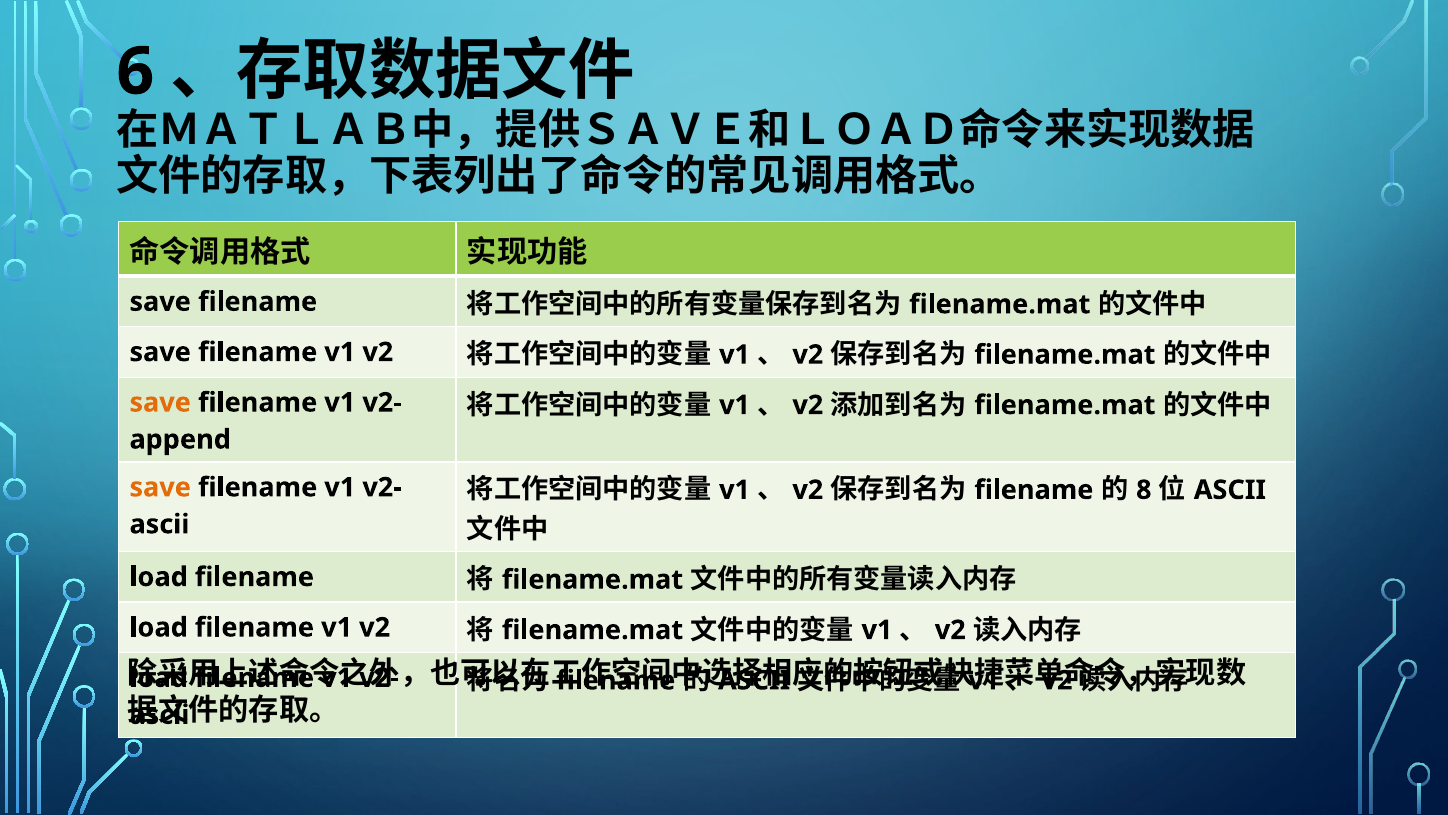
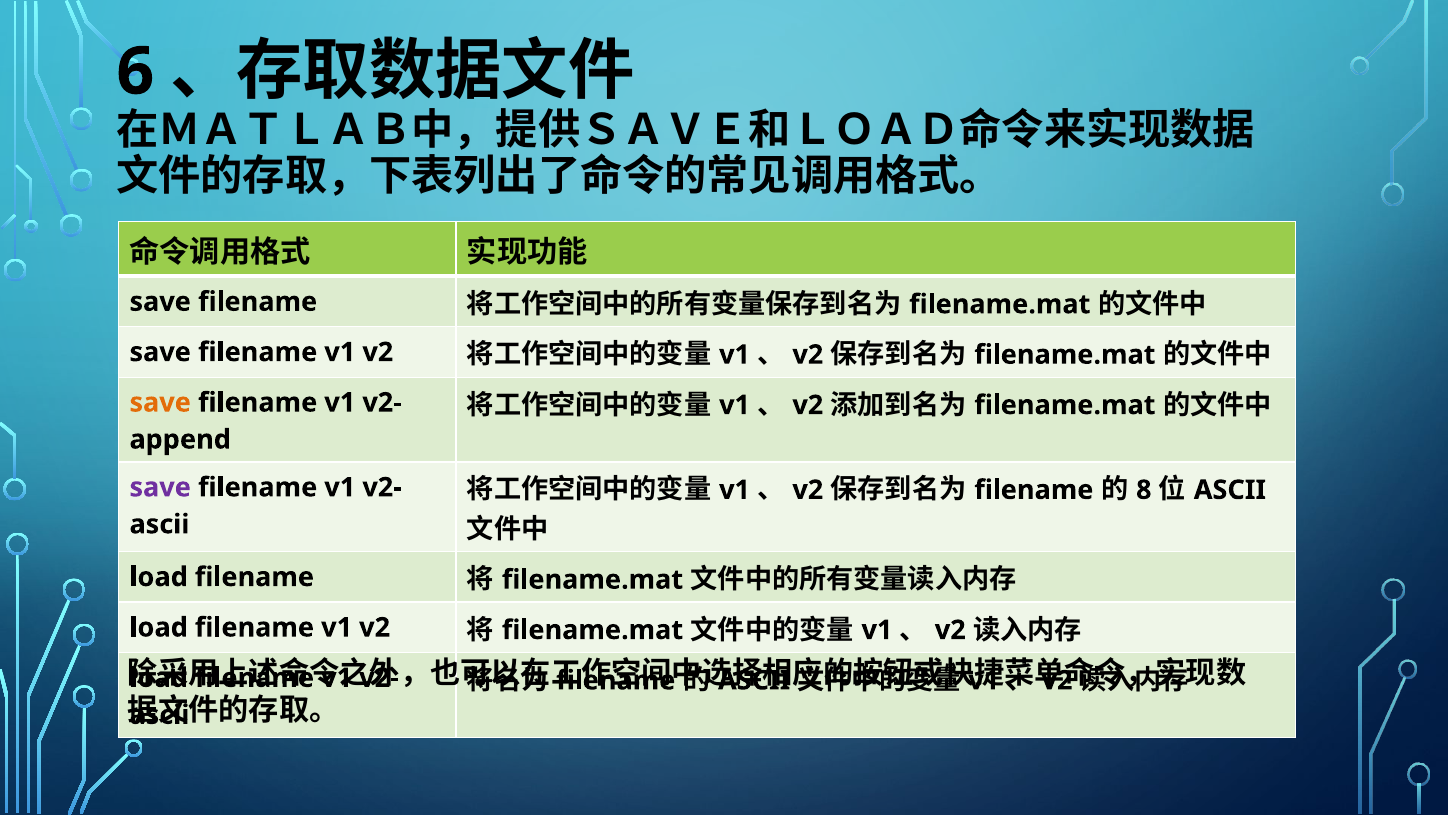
save at (160, 487) colour: orange -> purple
